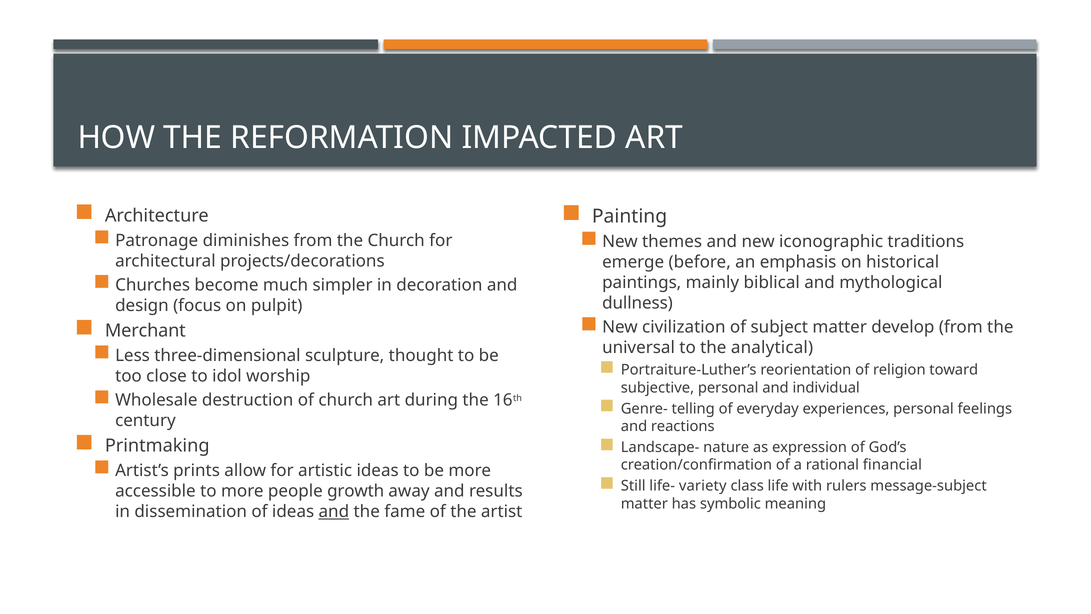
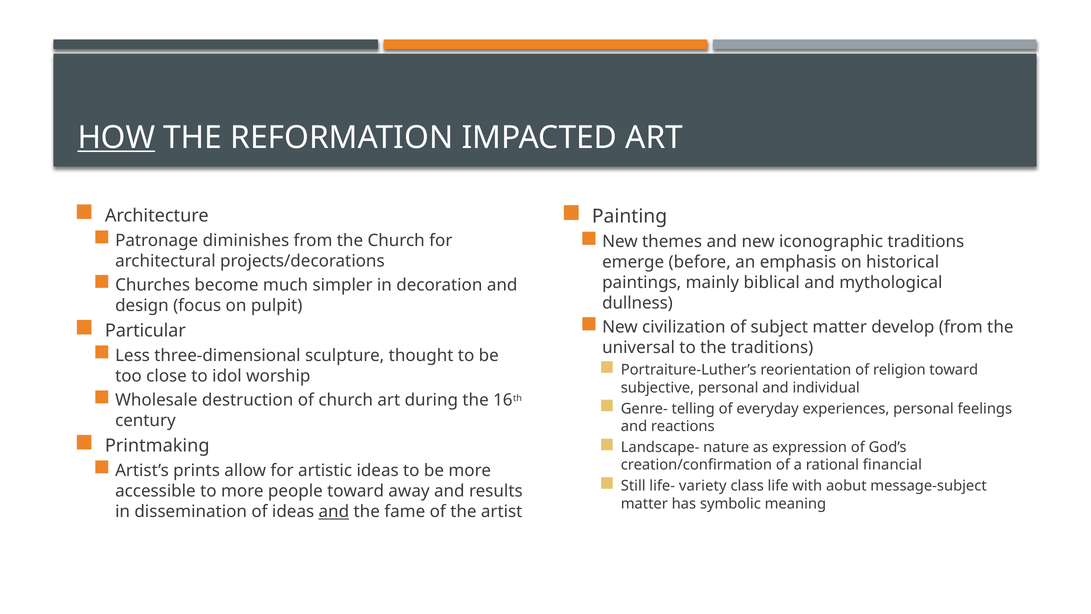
HOW underline: none -> present
Merchant: Merchant -> Particular
the analytical: analytical -> traditions
rulers: rulers -> aobut
people growth: growth -> toward
